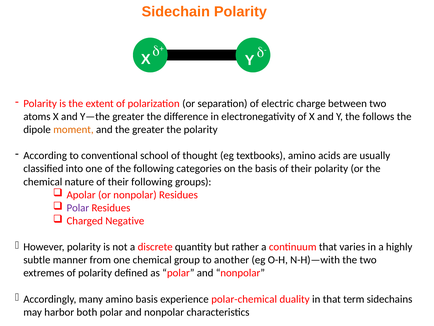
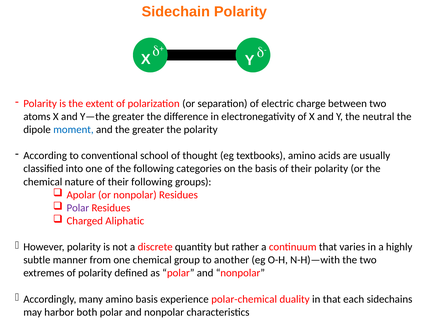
follows: follows -> neutral
moment colour: orange -> blue
Negative: Negative -> Aliphatic
term: term -> each
